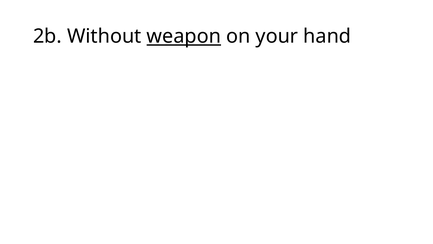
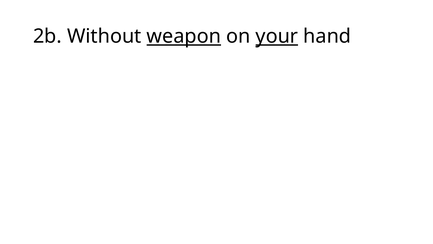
your underline: none -> present
